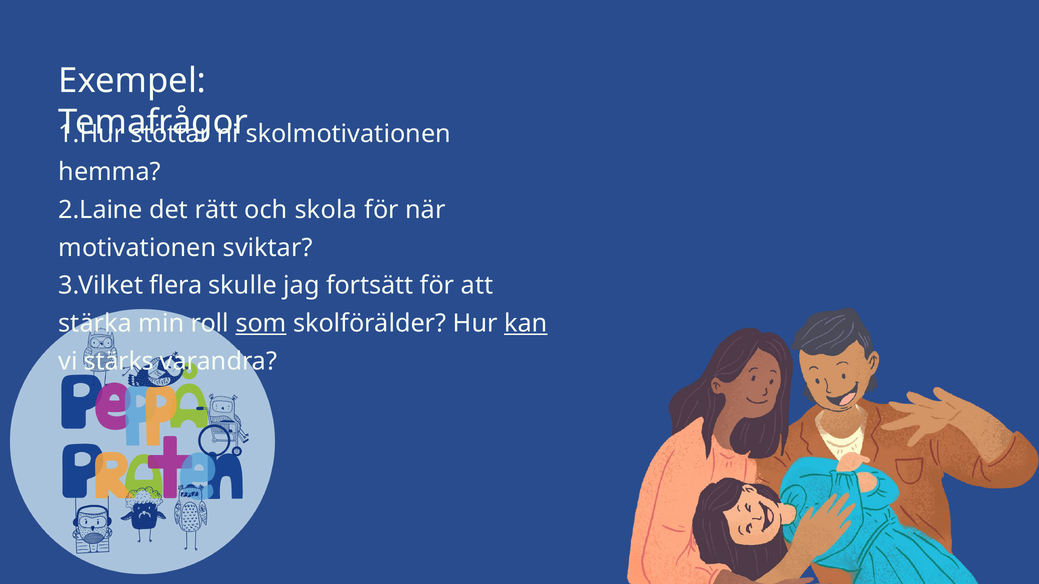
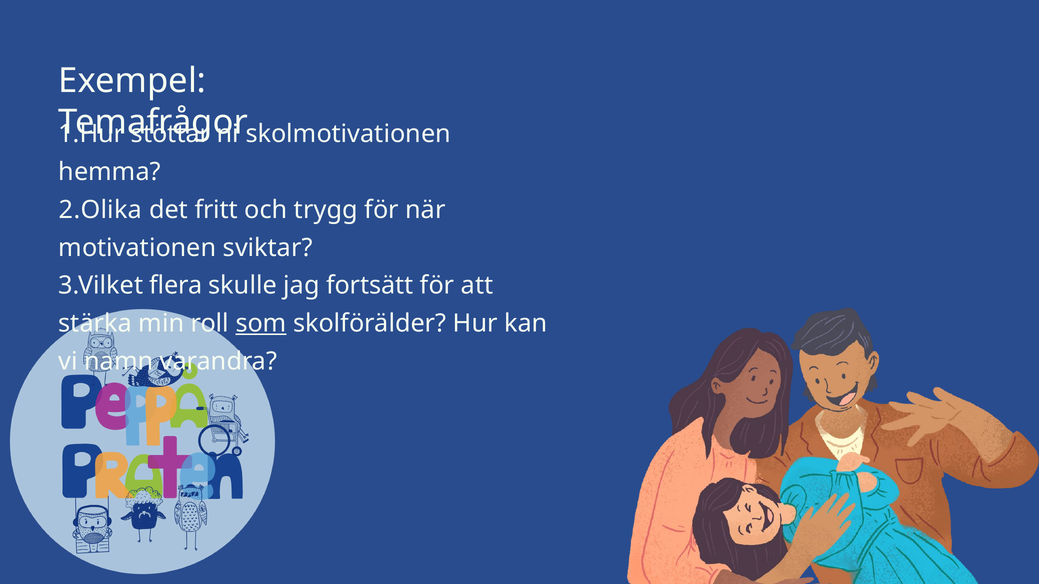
2.Laine: 2.Laine -> 2.Olika
rätt: rätt -> fritt
skola: skola -> trygg
kan underline: present -> none
stärks: stärks -> namn
